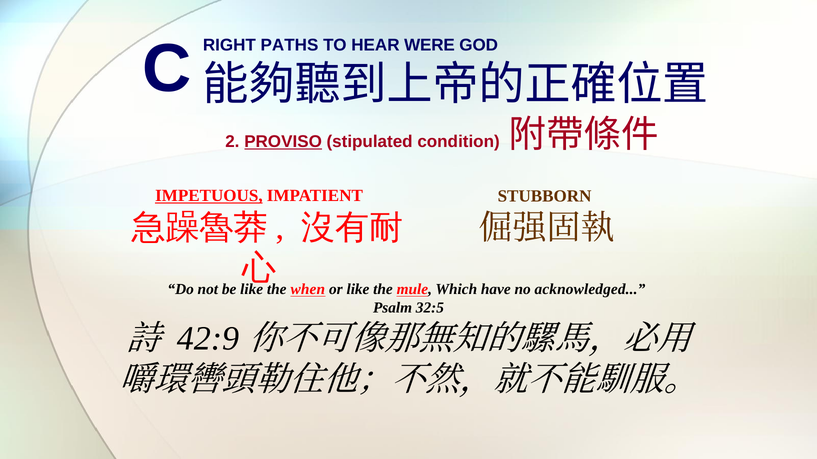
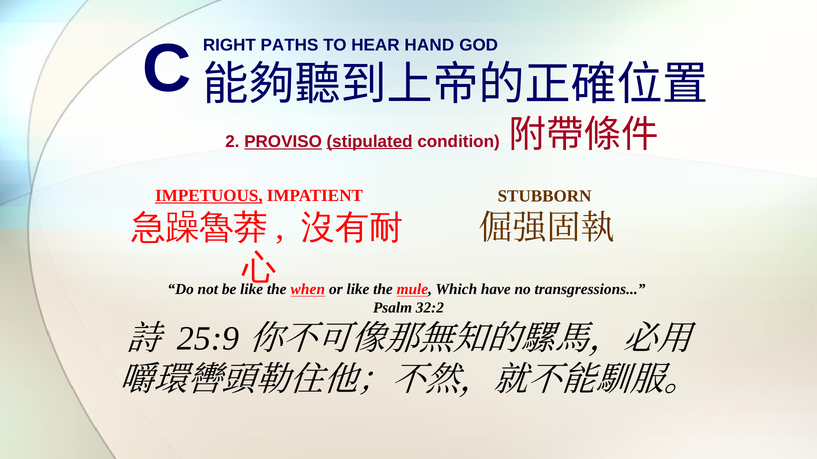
WERE: WERE -> HAND
stipulated underline: none -> present
acknowledged: acknowledged -> transgressions
32:5: 32:5 -> 32:2
42:9: 42:9 -> 25:9
